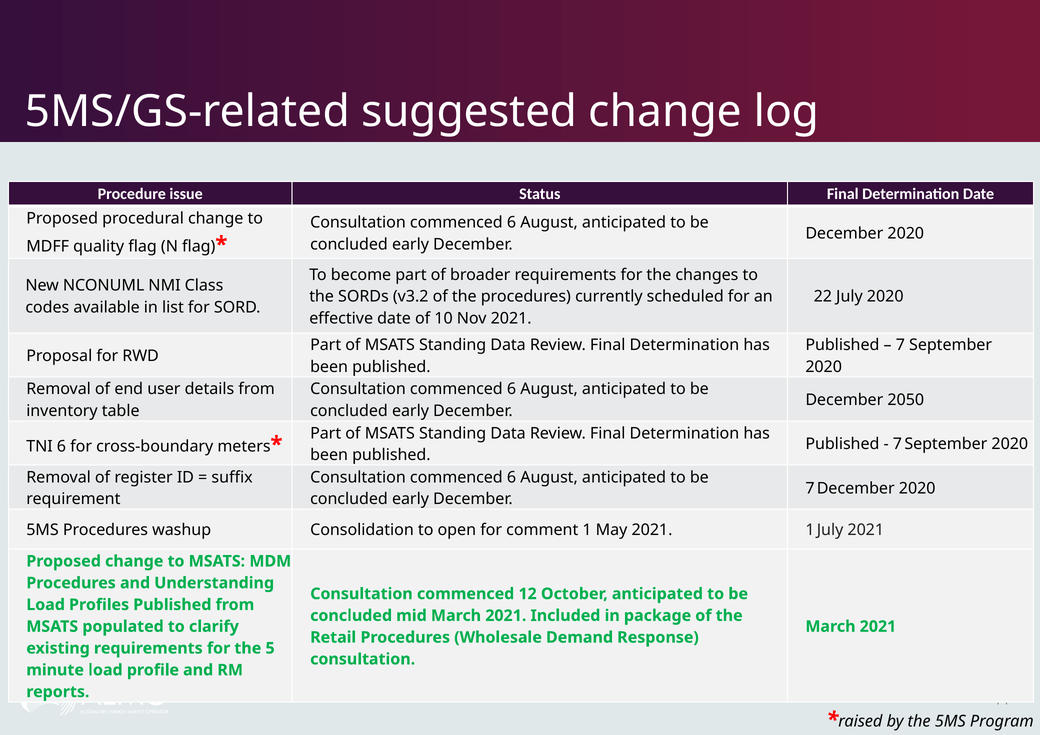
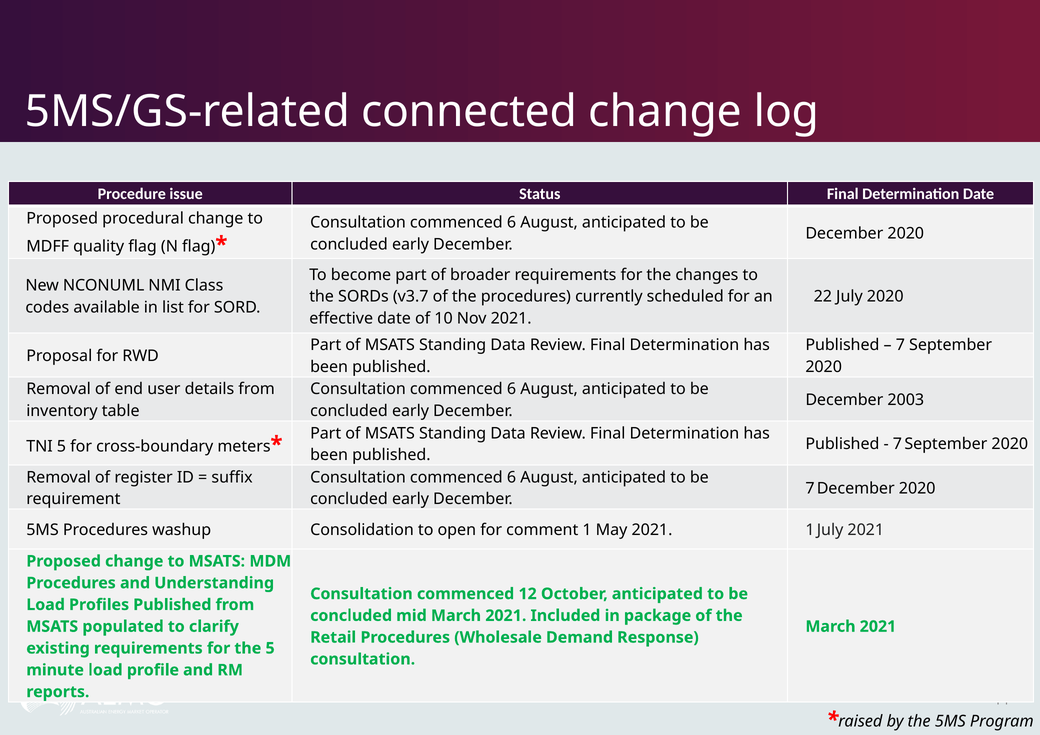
suggested: suggested -> connected
v3.2: v3.2 -> v3.7
2050: 2050 -> 2003
TNI 6: 6 -> 5
